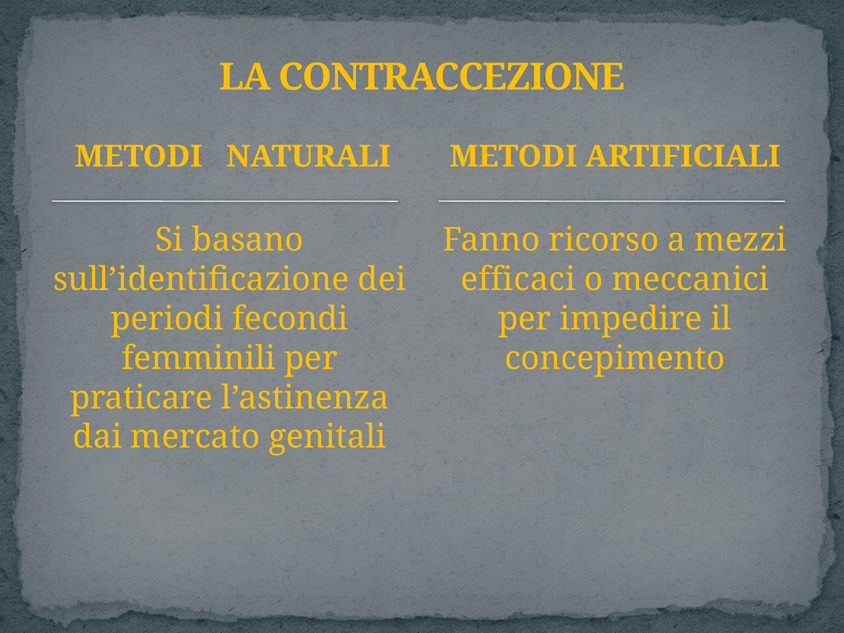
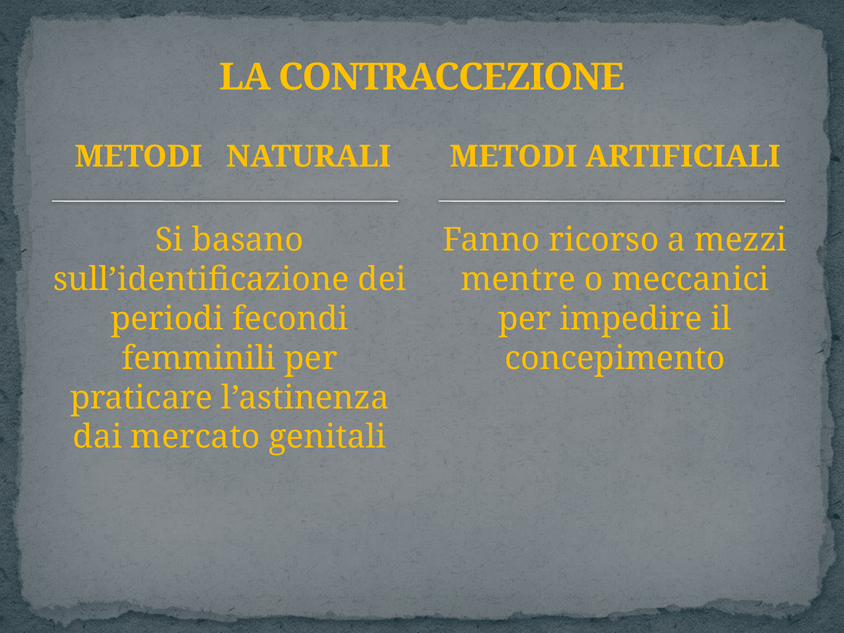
efficaci: efficaci -> mentre
